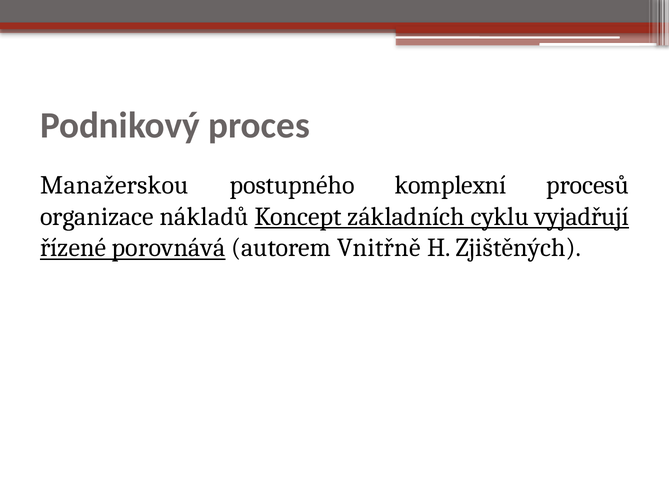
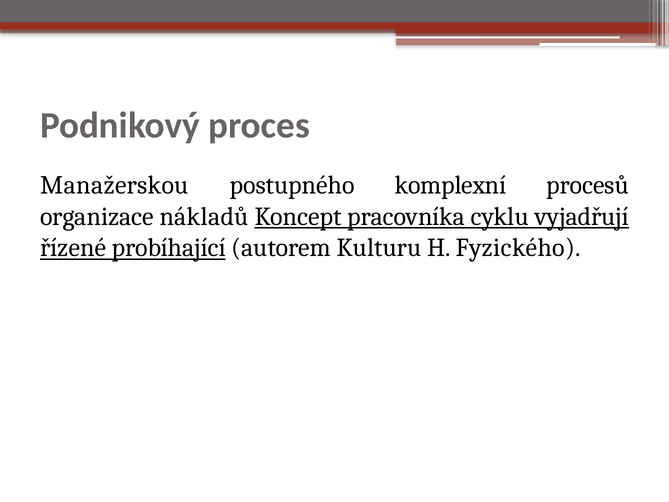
základních: základních -> pracovníka
porovnává: porovnává -> probíhající
Vnitřně: Vnitřně -> Kulturu
Zjištěných: Zjištěných -> Fyzického
